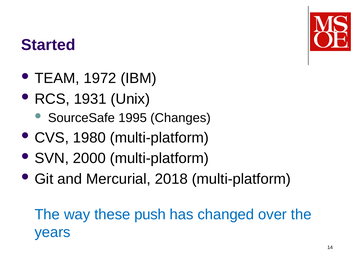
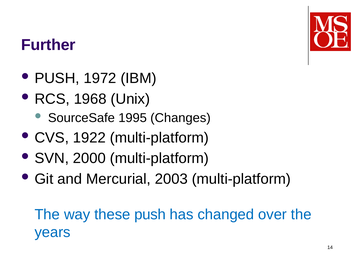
Started: Started -> Further
TEAM at (57, 78): TEAM -> PUSH
1931: 1931 -> 1968
1980: 1980 -> 1922
2018: 2018 -> 2003
